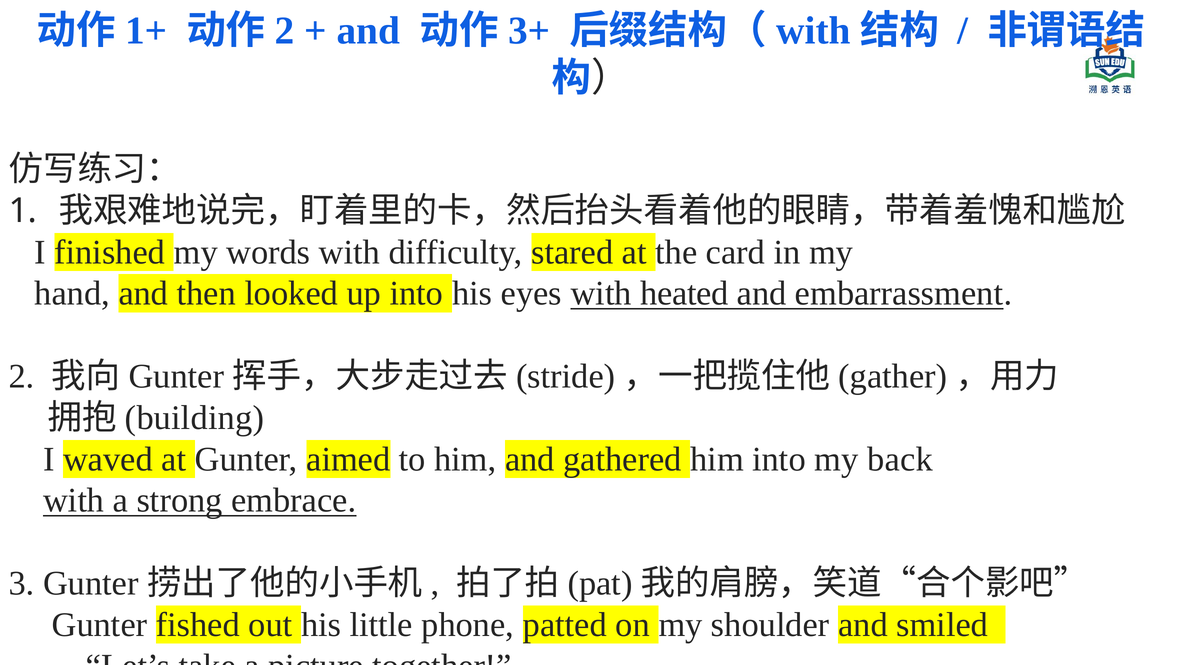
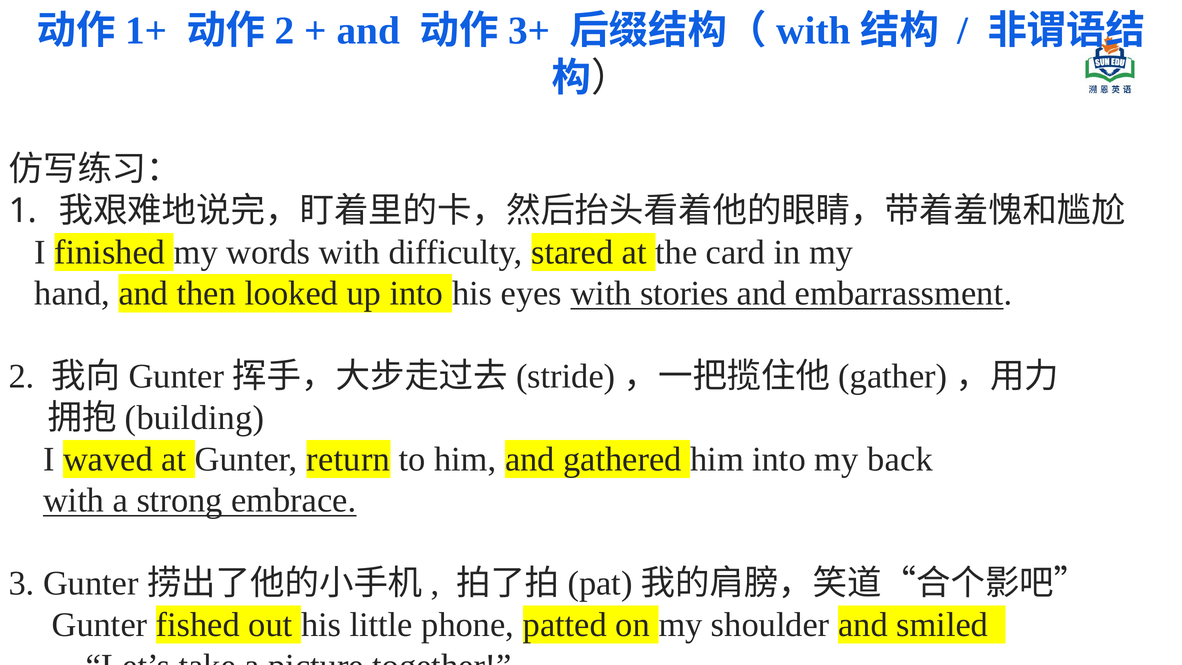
heated: heated -> stories
aimed: aimed -> return
